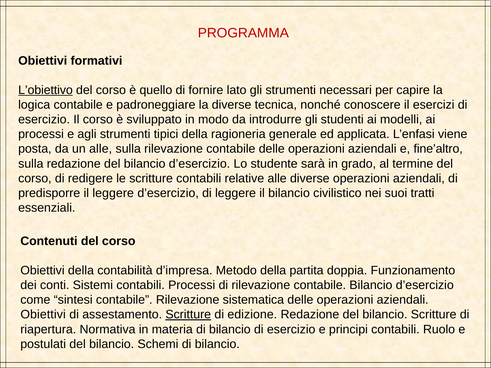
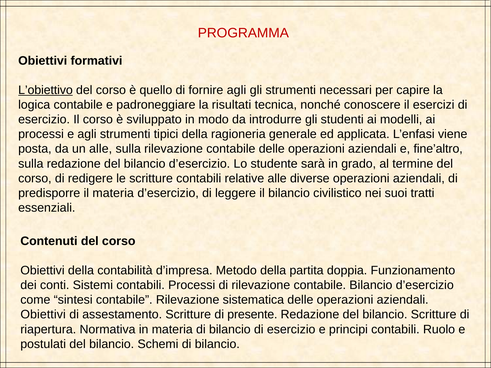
fornire lato: lato -> agli
la diverse: diverse -> risultati
il leggere: leggere -> materia
Scritture at (188, 315) underline: present -> none
edizione: edizione -> presente
